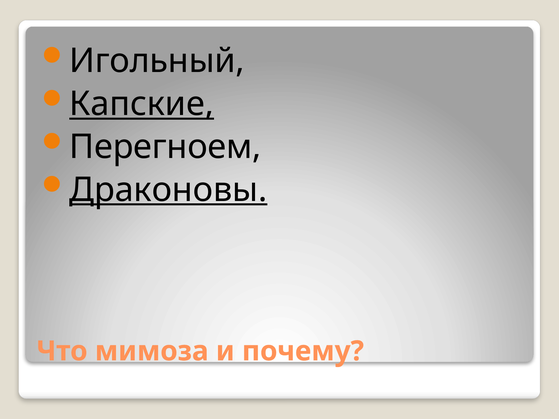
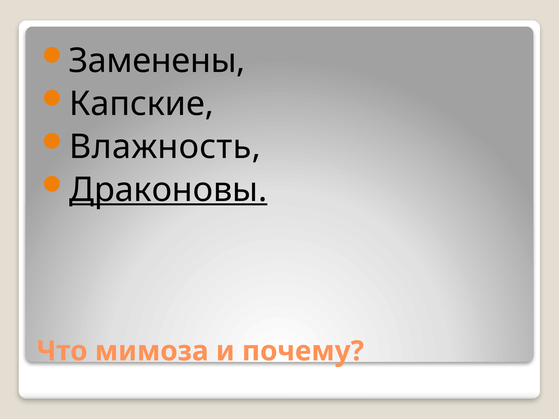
Игольный: Игольный -> Заменены
Капские underline: present -> none
Перегноем: Перегноем -> Влажность
